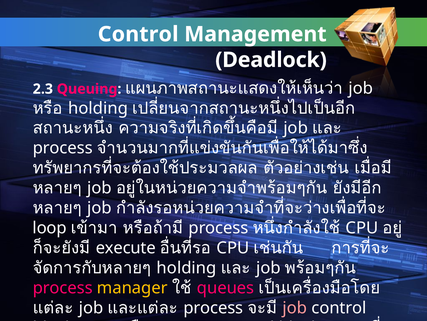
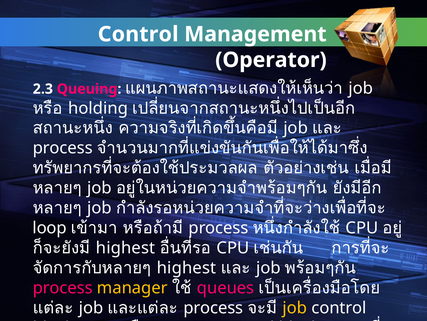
Deadlock: Deadlock -> Operator
execute at (126, 247): execute -> highest
holding at (187, 267): holding -> highest
job at (295, 307) colour: pink -> yellow
